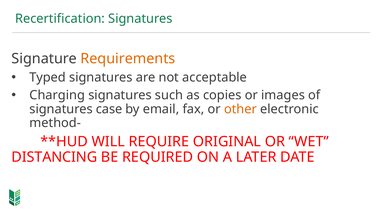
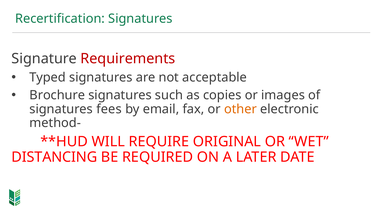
Requirements colour: orange -> red
Charging: Charging -> Brochure
case: case -> fees
